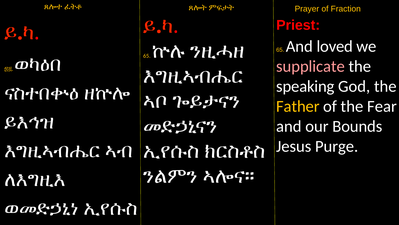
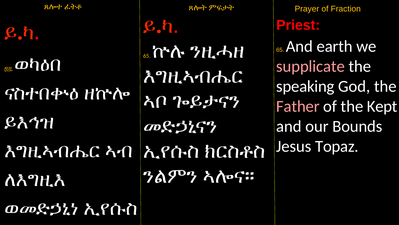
loved: loved -> earth
Father colour: yellow -> pink
Fear: Fear -> Kept
Purge: Purge -> Topaz
